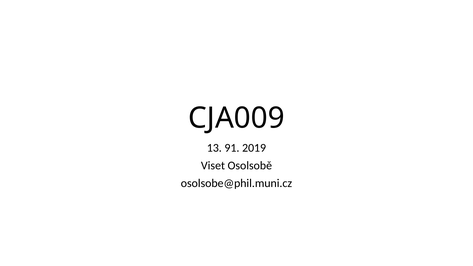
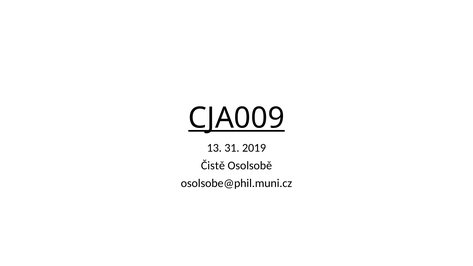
CJA009 underline: none -> present
91: 91 -> 31
Viset: Viset -> Čistě
